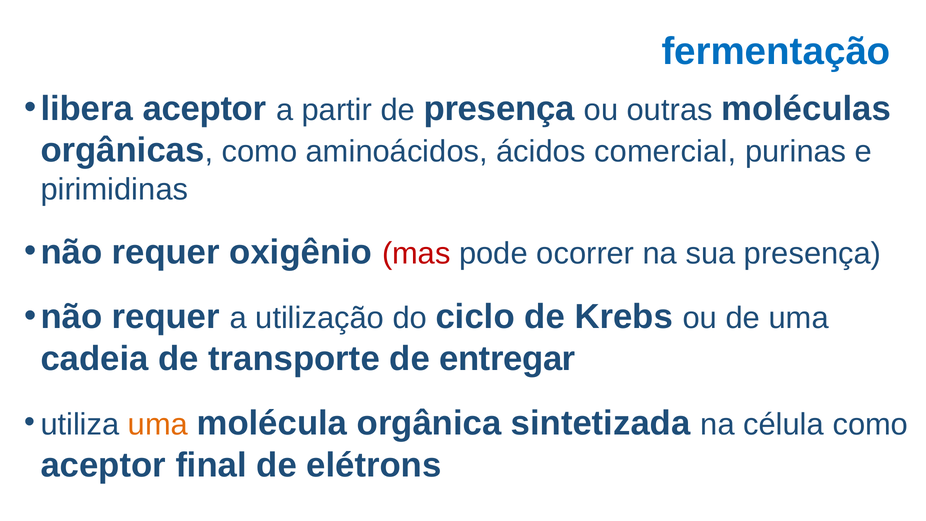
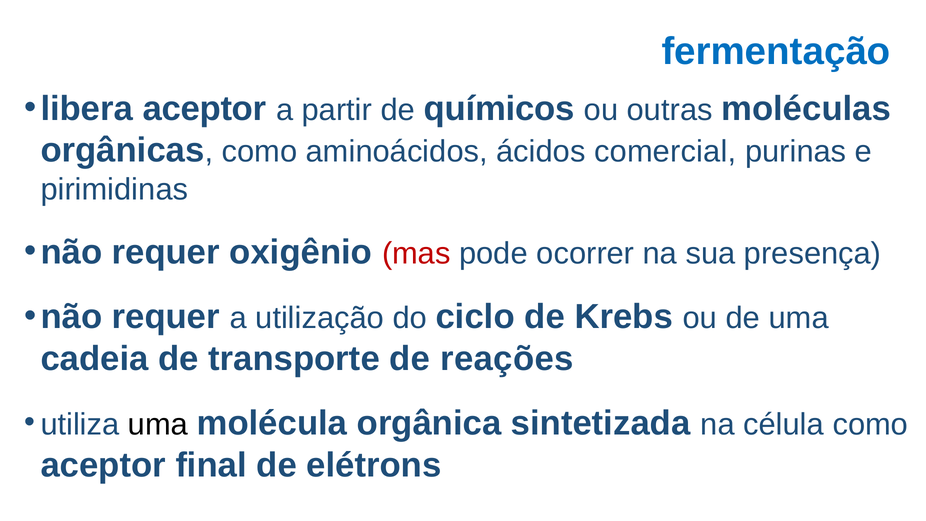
de presença: presença -> químicos
entregar: entregar -> reações
uma at (158, 425) colour: orange -> black
